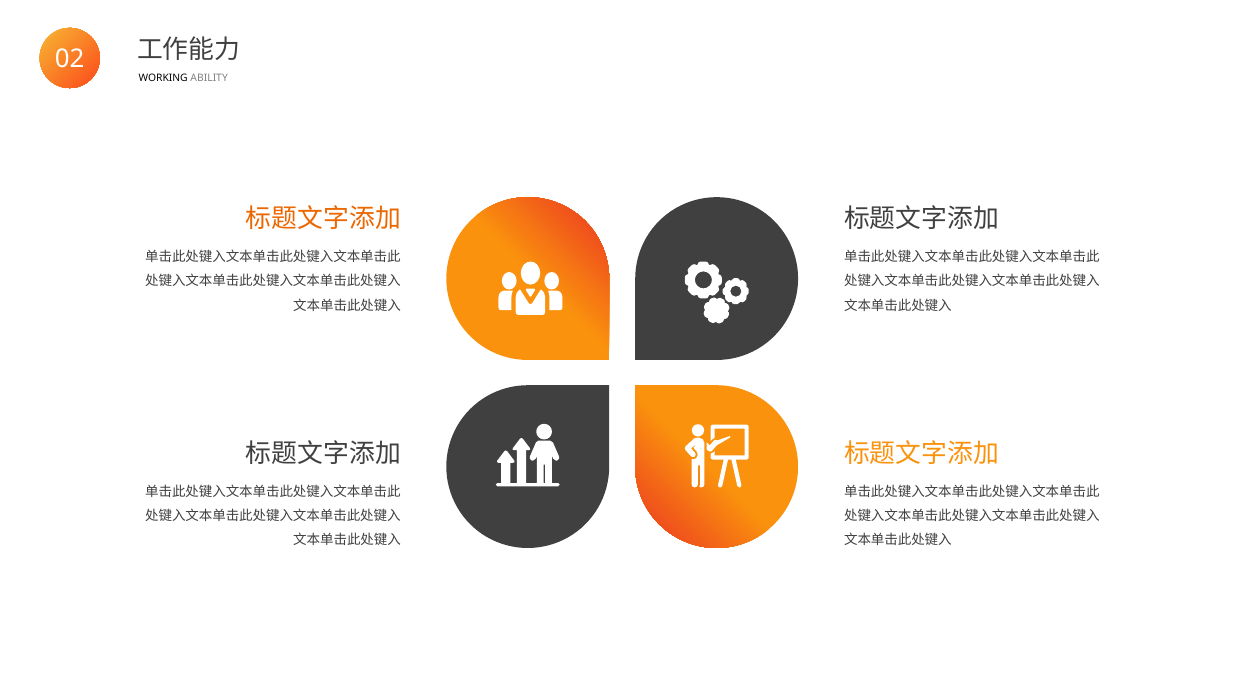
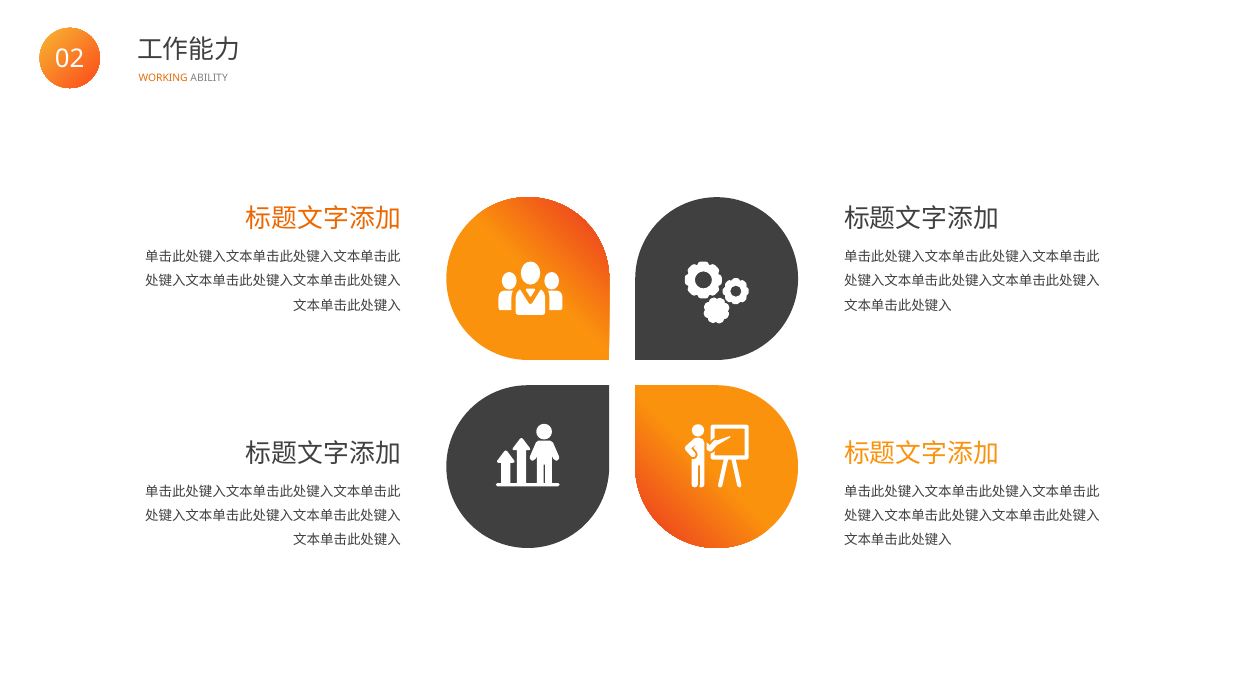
WORKING colour: black -> orange
